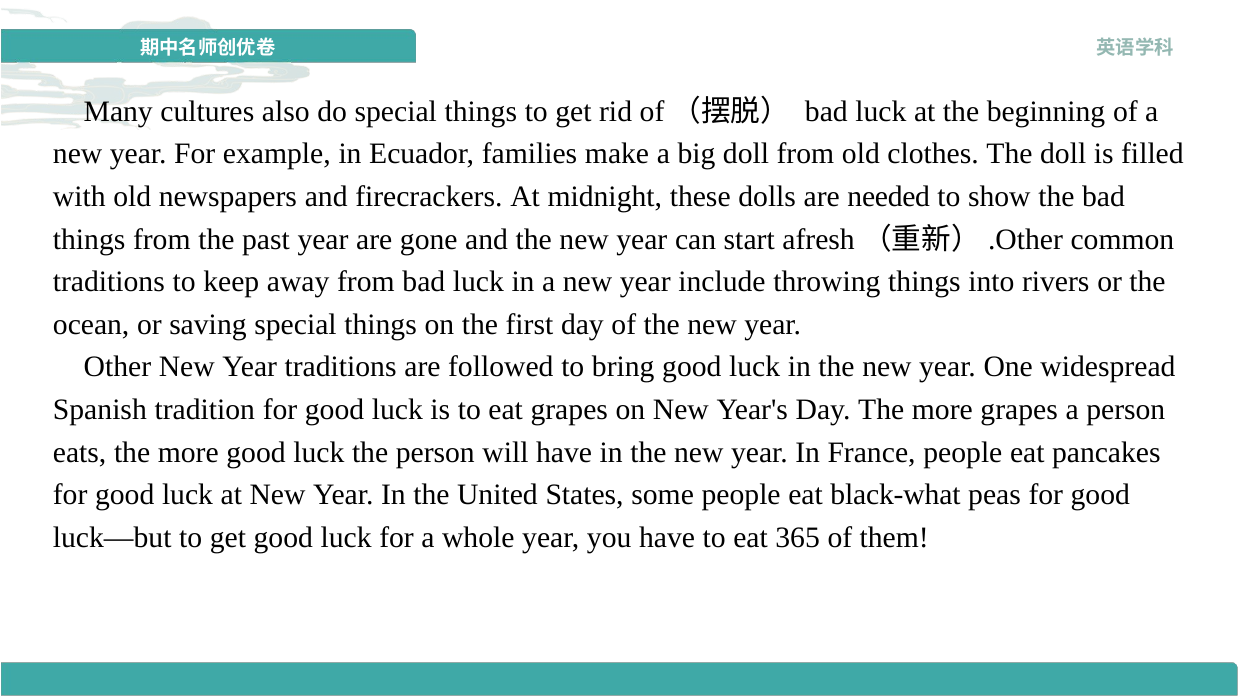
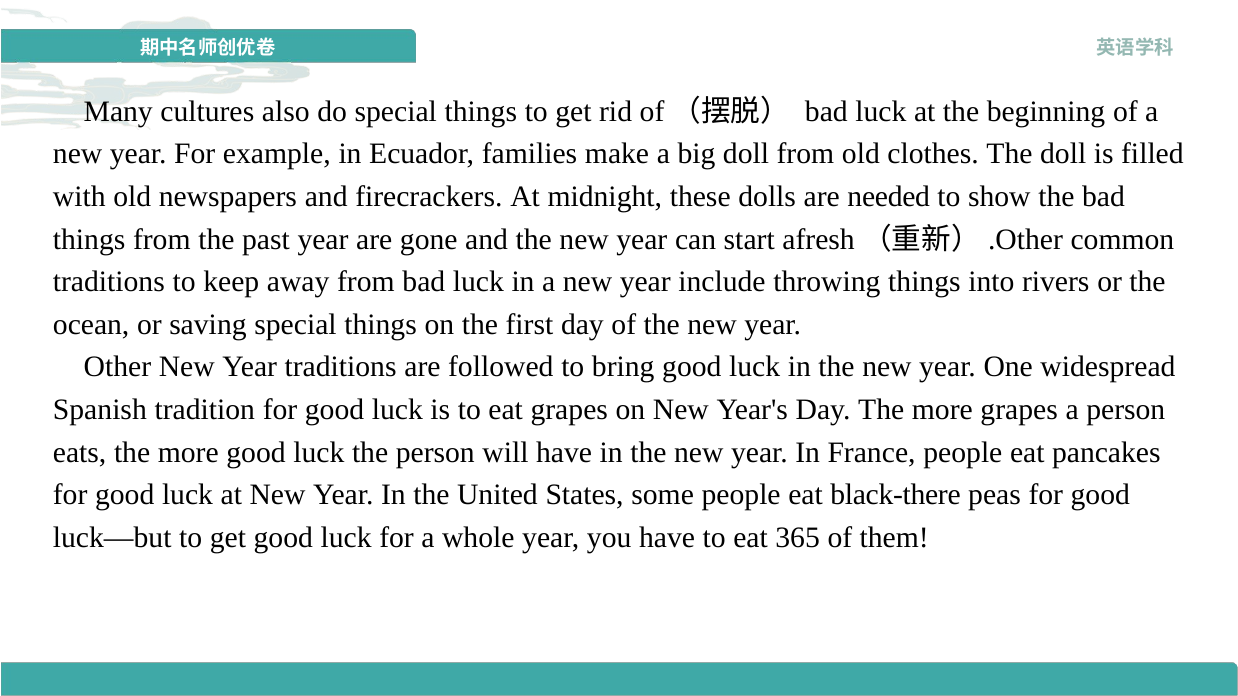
black-what: black-what -> black-there
